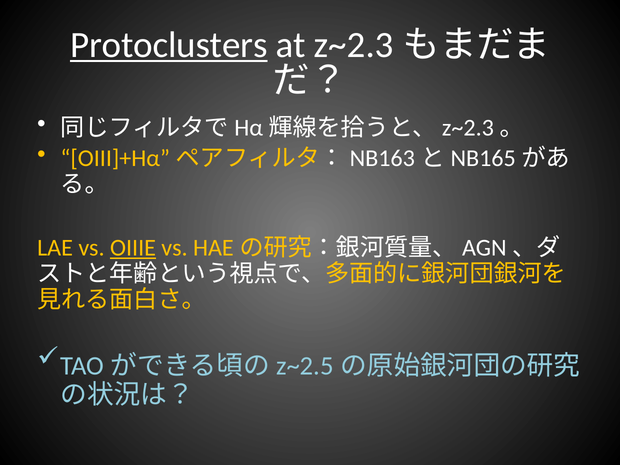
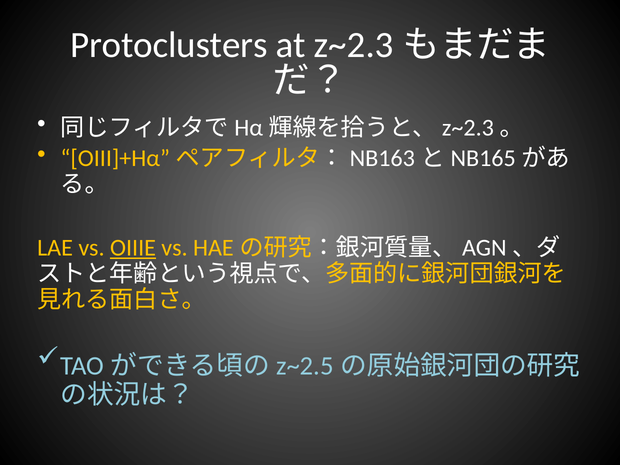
Protoclusters underline: present -> none
